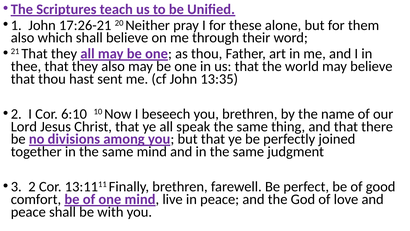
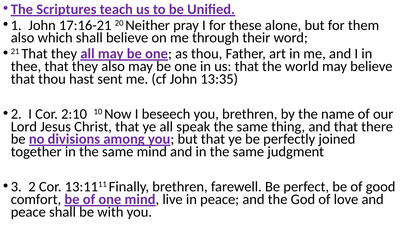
17:26-21: 17:26-21 -> 17:16-21
6:10: 6:10 -> 2:10
